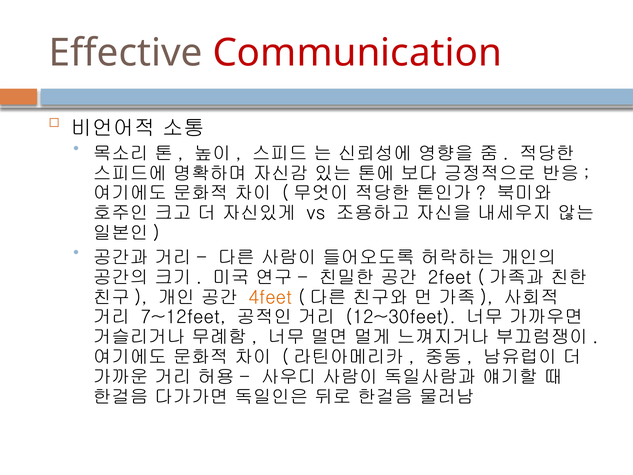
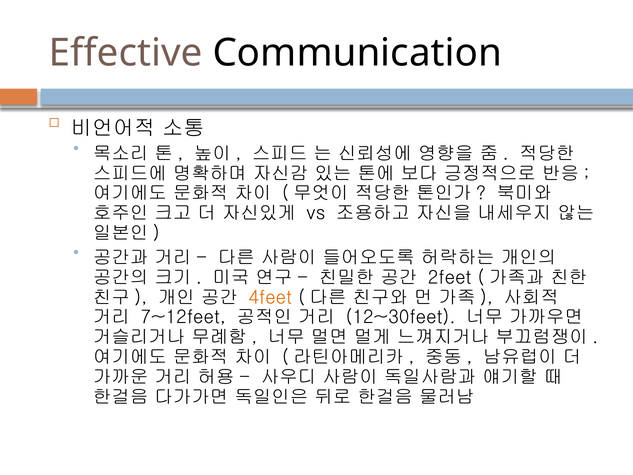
Communication colour: red -> black
